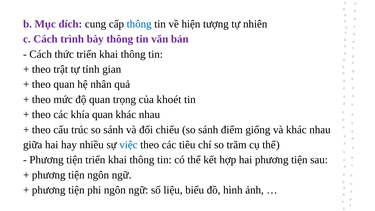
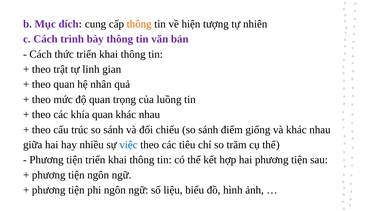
thông at (139, 24) colour: blue -> orange
tỉnh: tỉnh -> linh
khoét: khoét -> luồng
